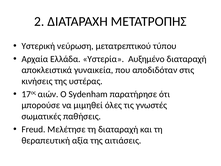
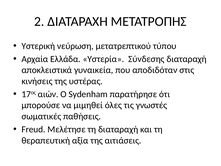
Αυξημένο: Αυξημένο -> Σύνδεσης
